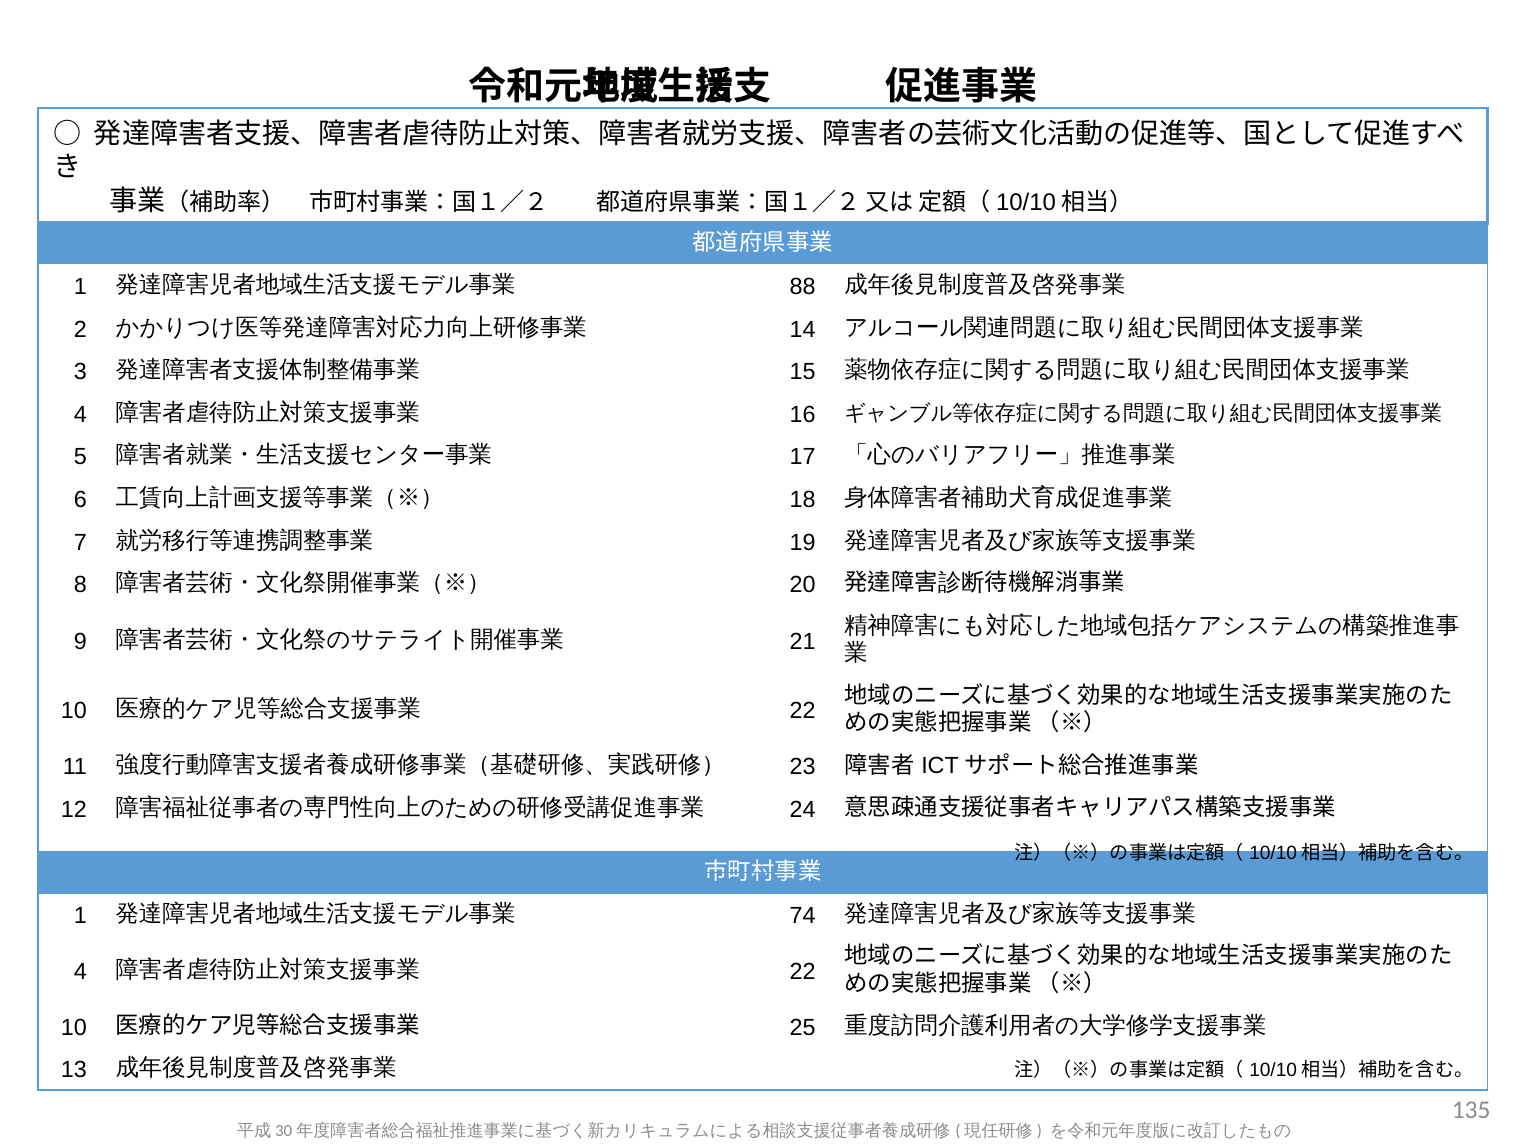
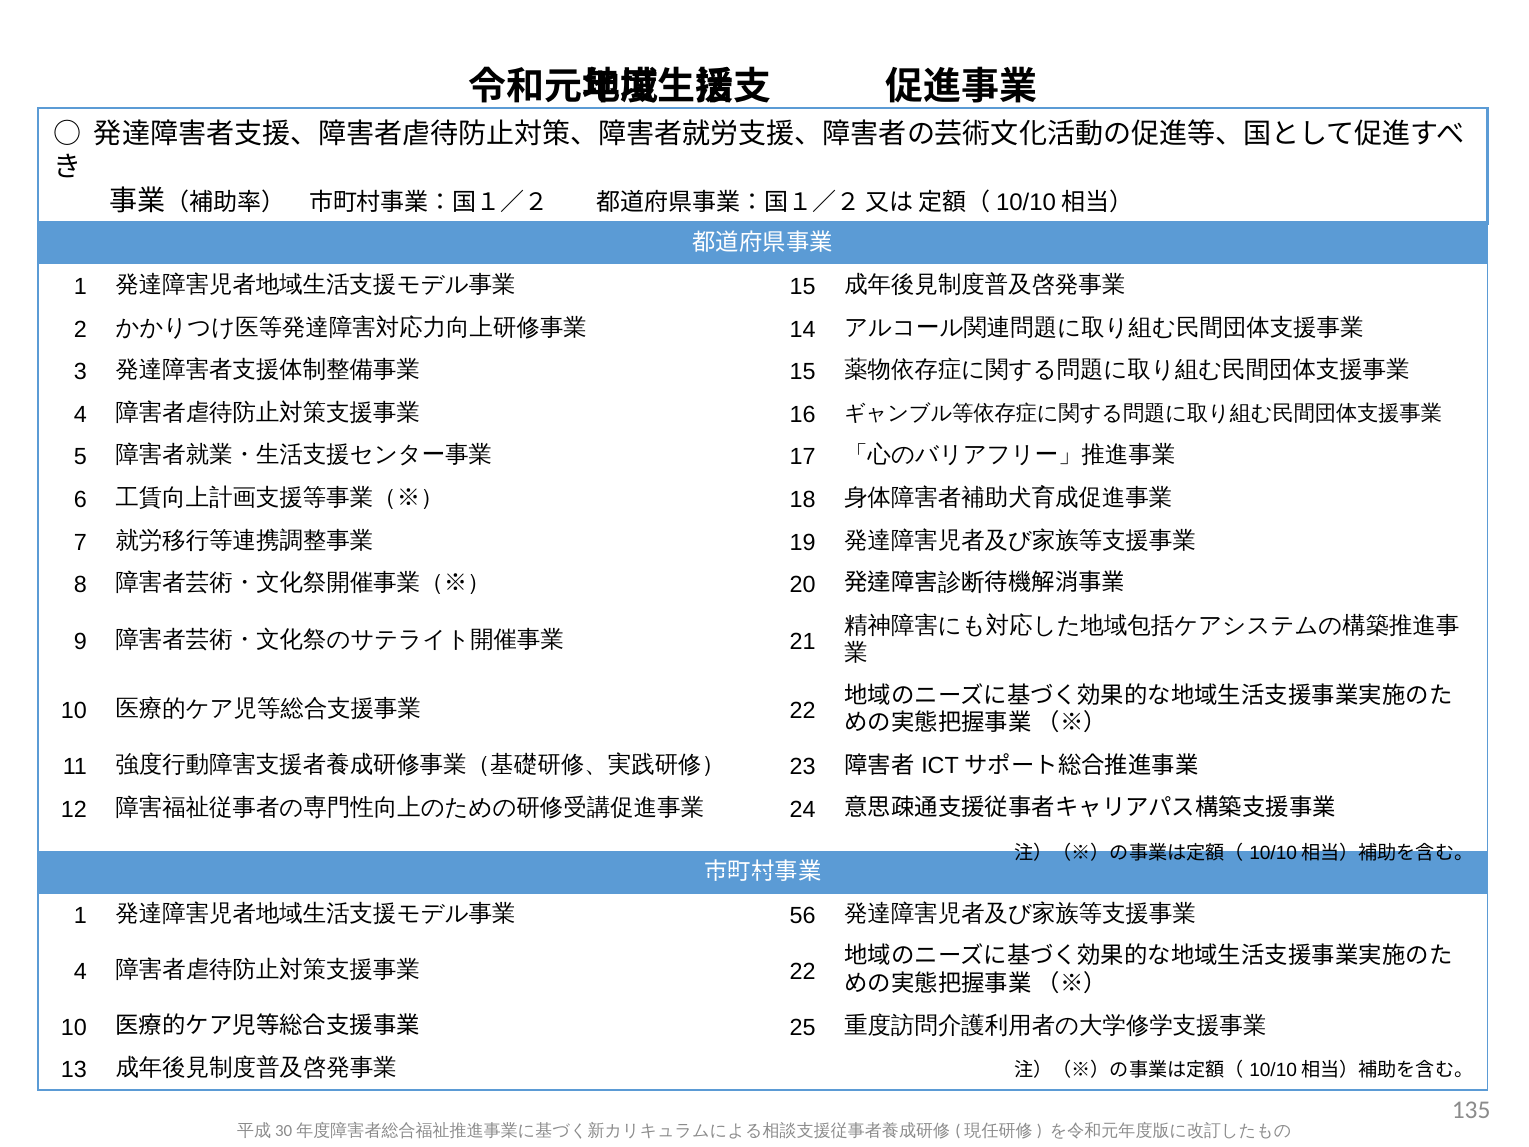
88 at (803, 287): 88 -> 15
74: 74 -> 56
